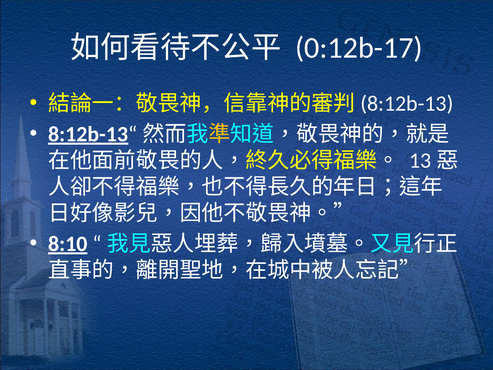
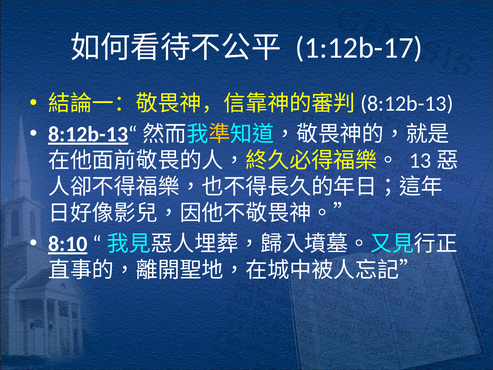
0:12b-17: 0:12b-17 -> 1:12b-17
